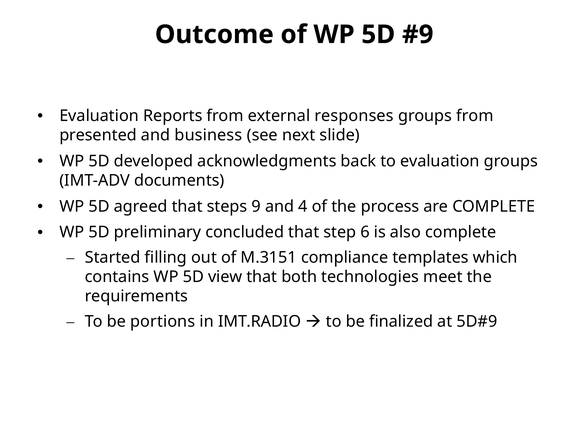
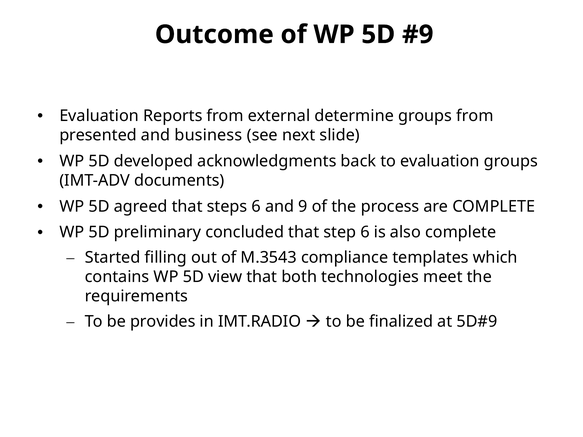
responses: responses -> determine
steps 9: 9 -> 6
4: 4 -> 9
M.3151: M.3151 -> M.3543
portions: portions -> provides
